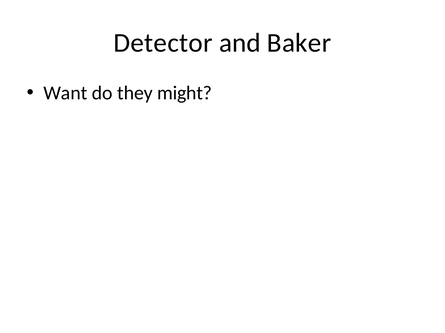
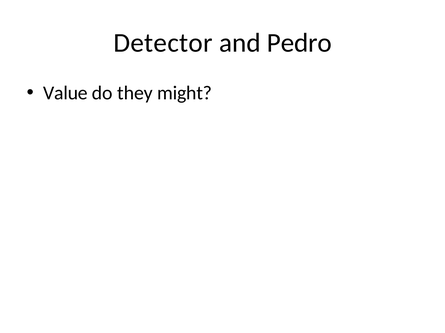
Baker: Baker -> Pedro
Want: Want -> Value
